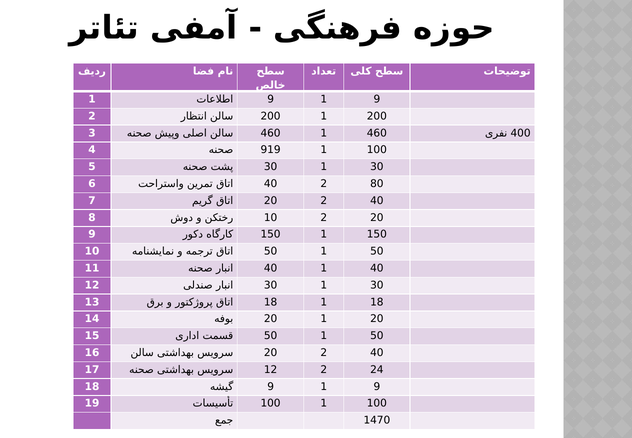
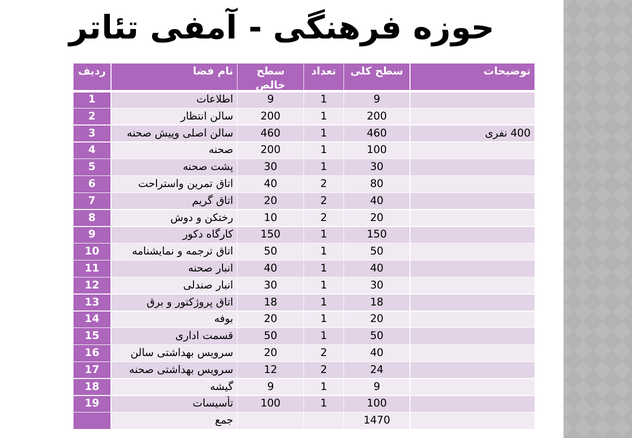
919 at (271, 150): 919 -> 200
